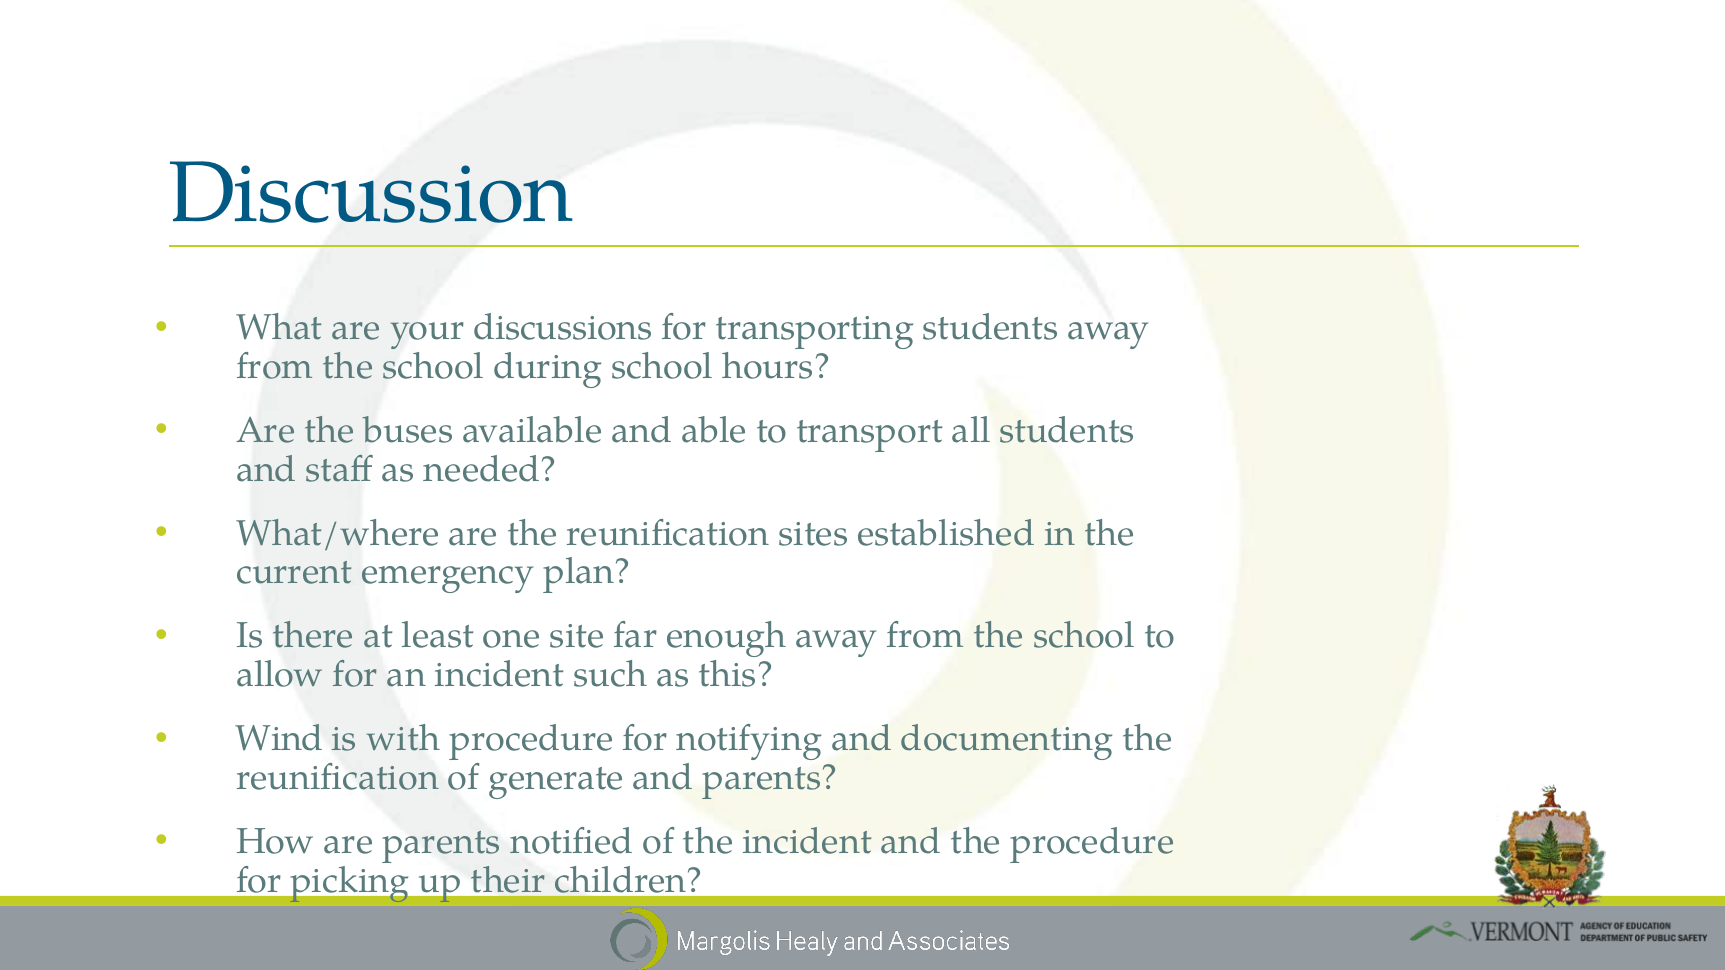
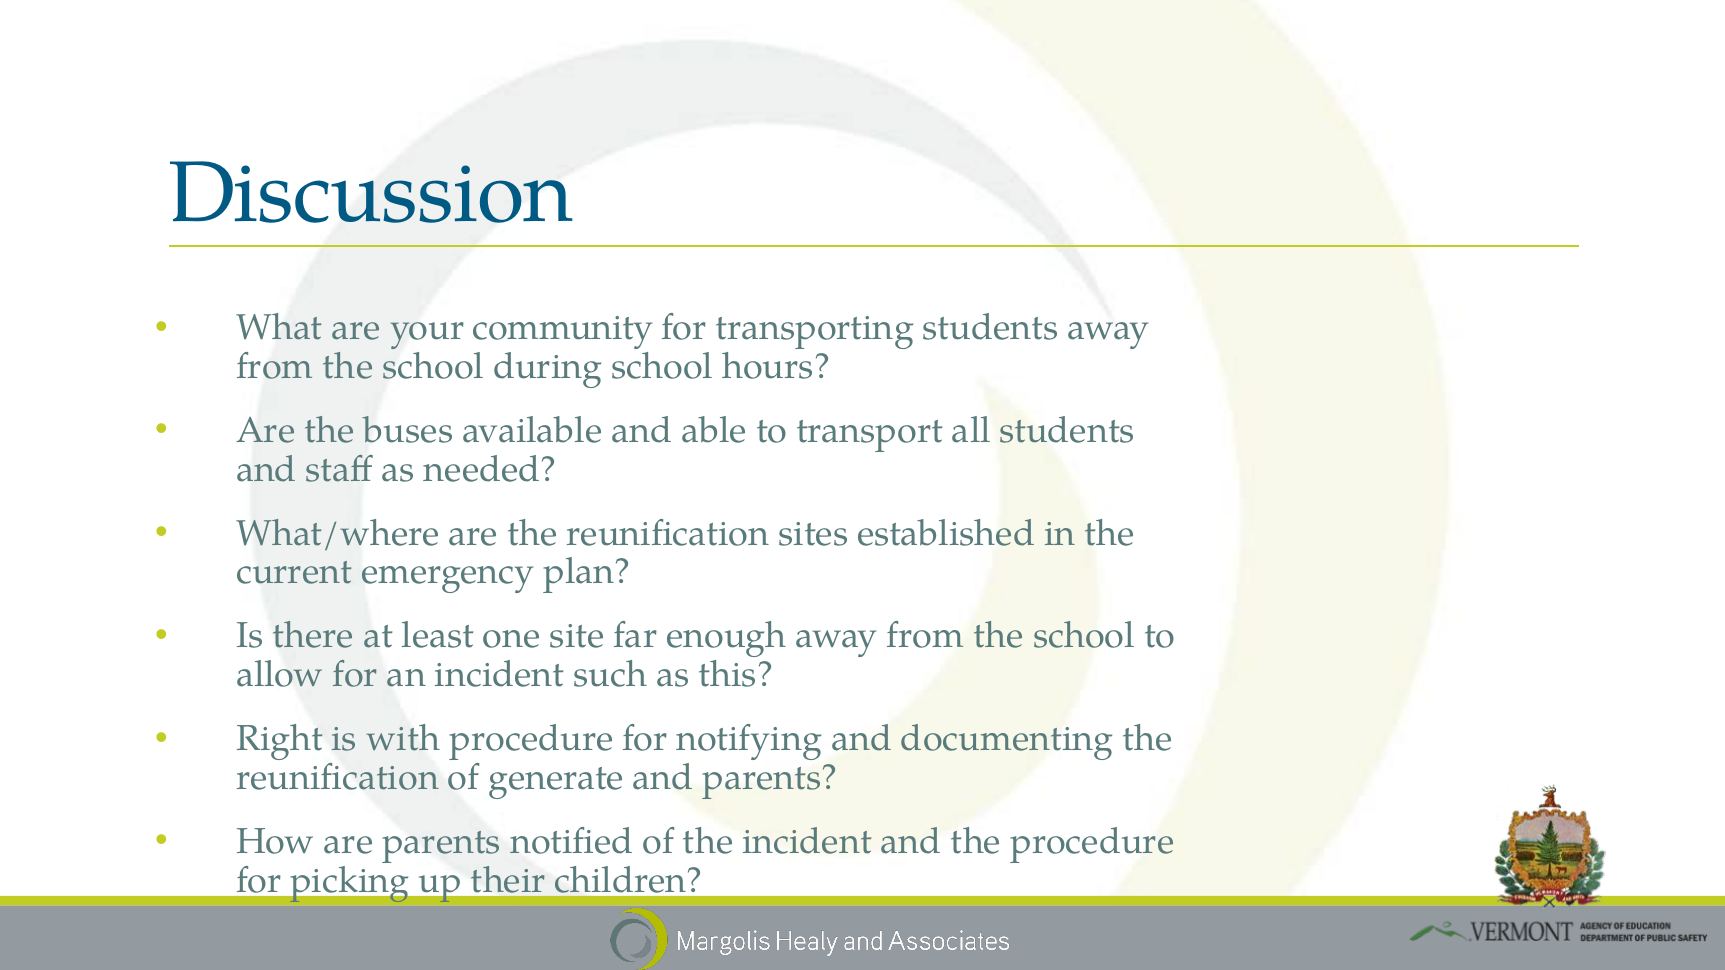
discussions: discussions -> community
Wind: Wind -> Right
